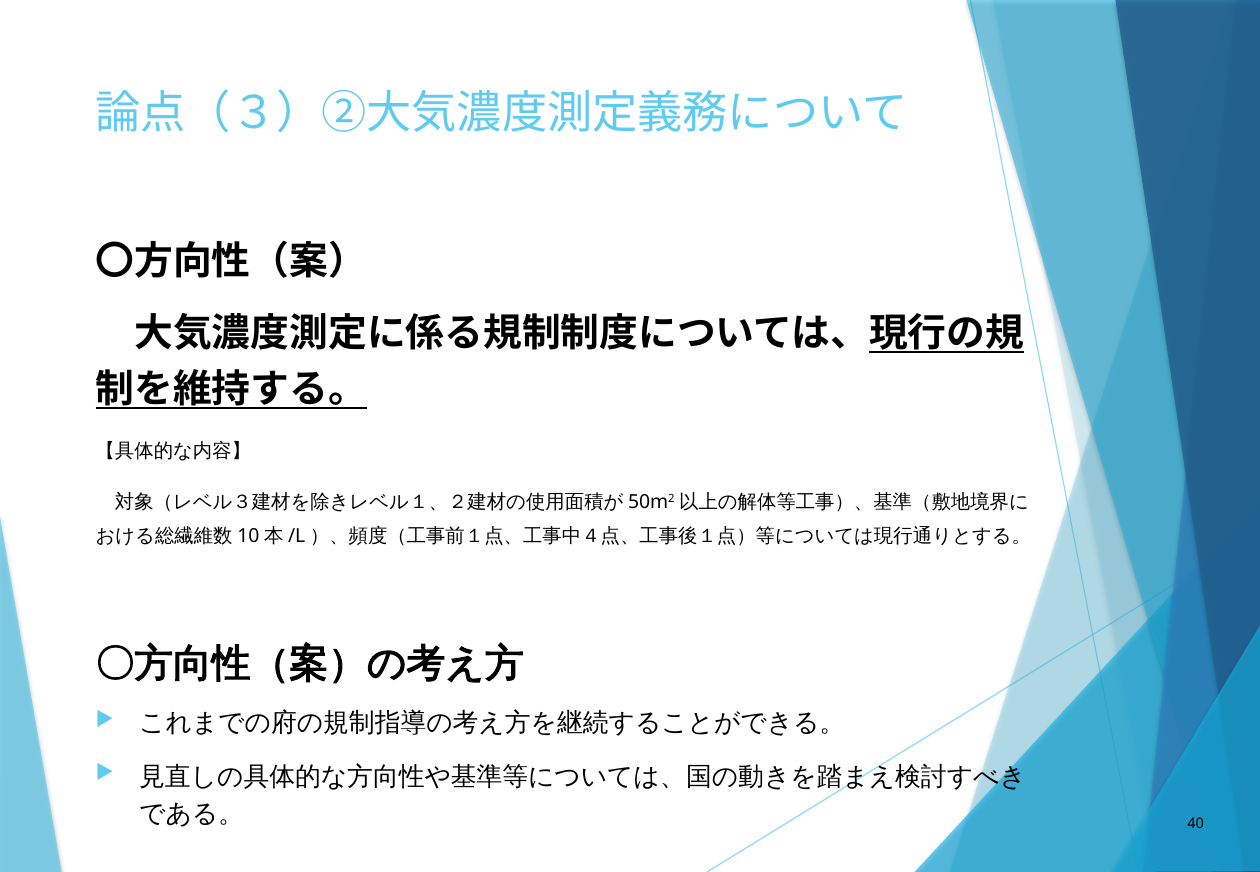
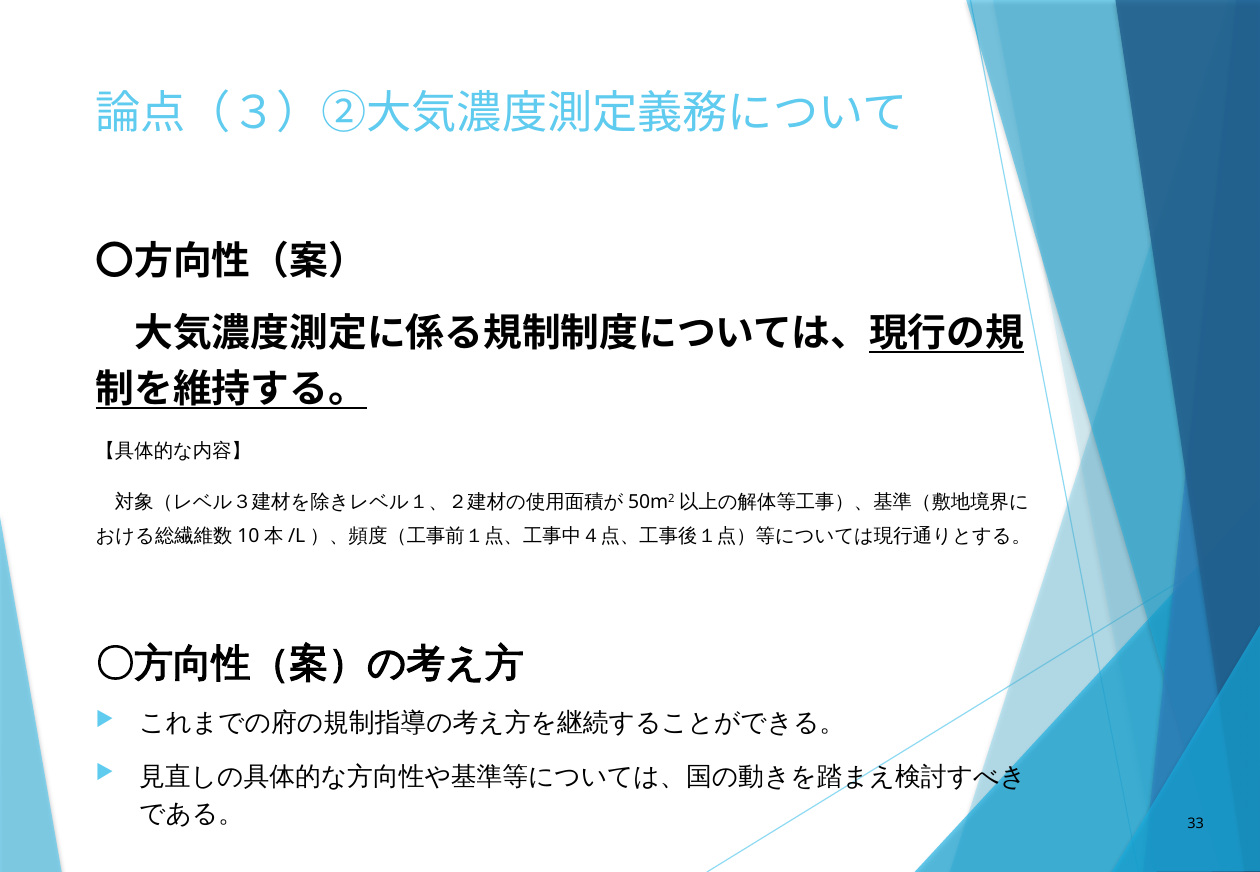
40: 40 -> 33
